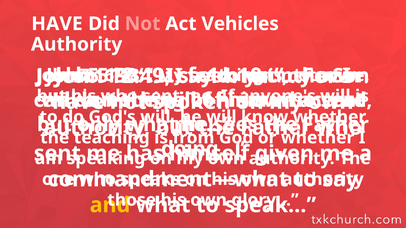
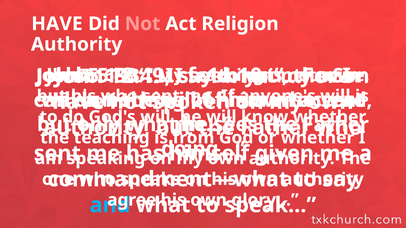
Vehicles: Vehicles -> Religion
those: those -> agree
and colour: yellow -> light blue
